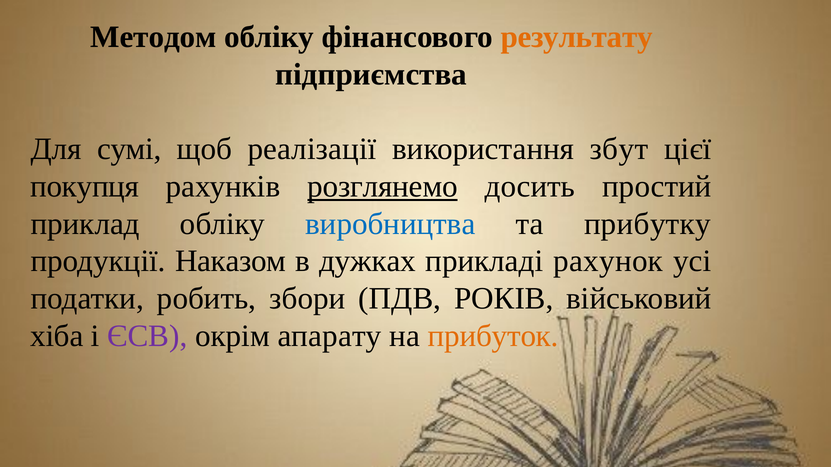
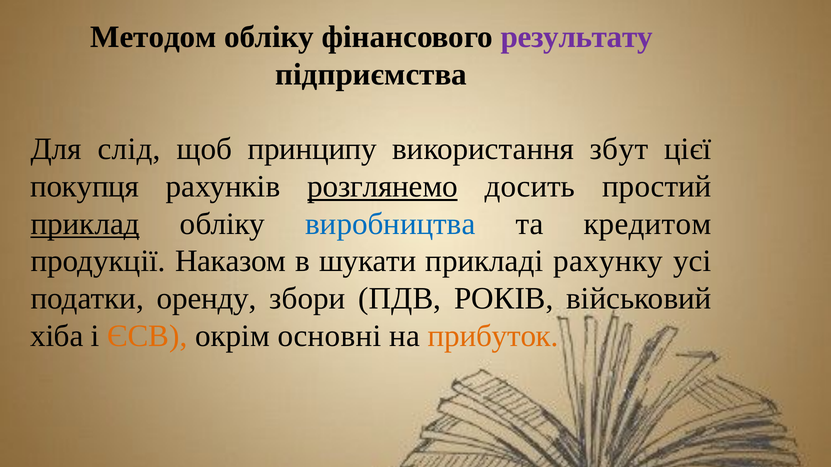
результату colour: orange -> purple
сумі: сумі -> слід
реалізації: реалізації -> принципу
приклад underline: none -> present
прибутку: прибутку -> кредитом
дужках: дужках -> шукати
рахунок: рахунок -> рахунку
робить: робить -> оренду
ЄСВ colour: purple -> orange
апарату: апарату -> основні
